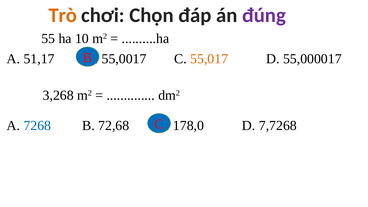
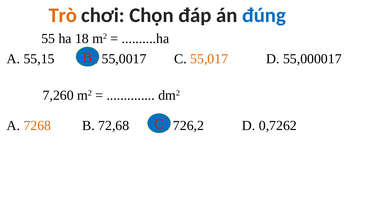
đúng colour: purple -> blue
10: 10 -> 18
51,17: 51,17 -> 55,15
3,268: 3,268 -> 7,260
7268 colour: blue -> orange
178,0: 178,0 -> 726,2
7,7268: 7,7268 -> 0,7262
